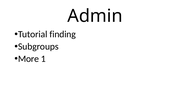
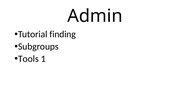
More: More -> Tools
